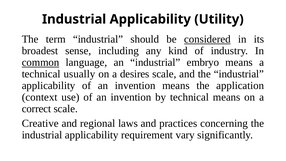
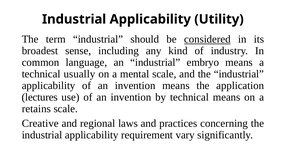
common underline: present -> none
desires: desires -> mental
context: context -> lectures
correct: correct -> retains
